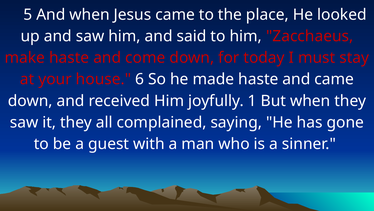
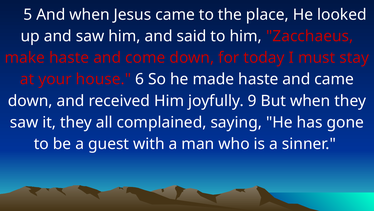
1: 1 -> 9
